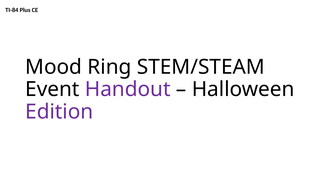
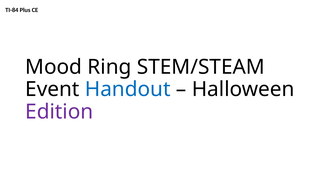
Handout colour: purple -> blue
